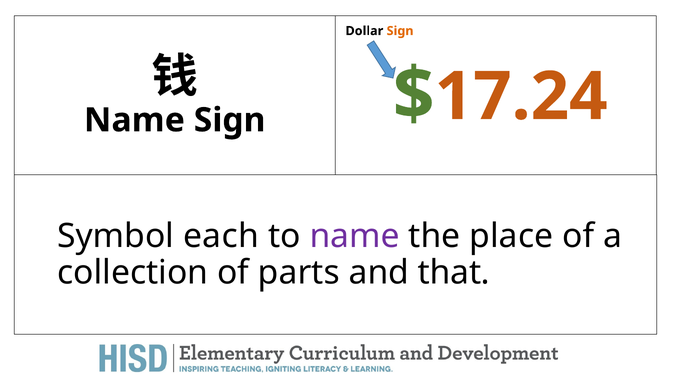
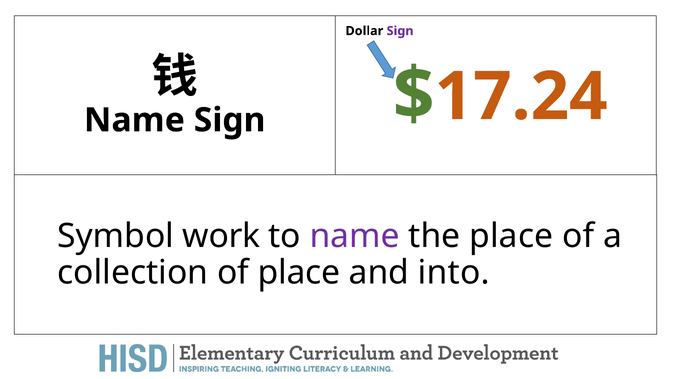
Sign at (400, 31) colour: orange -> purple
each: each -> work
of parts: parts -> place
that: that -> into
